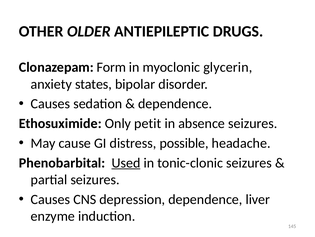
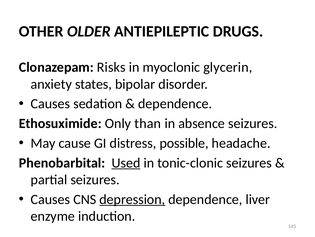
Form: Form -> Risks
petit: petit -> than
depression underline: none -> present
